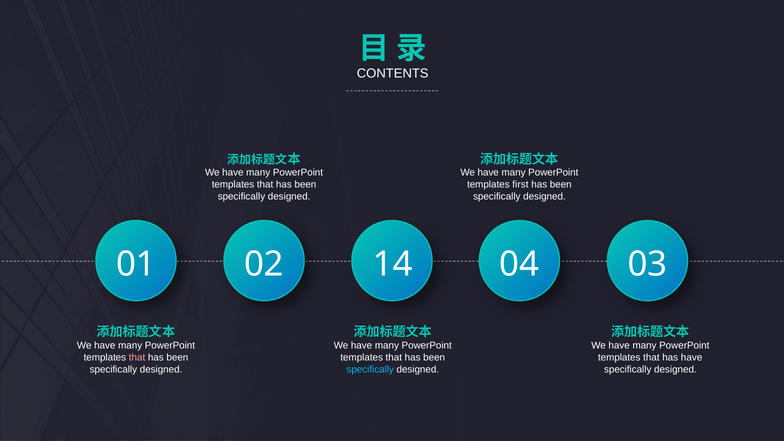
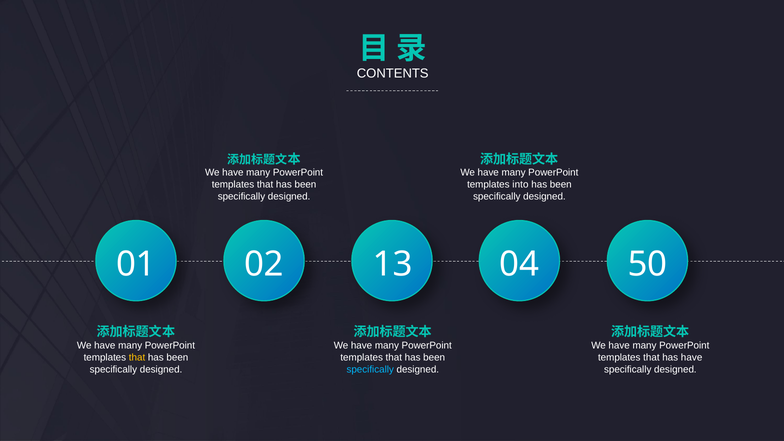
first: first -> into
14: 14 -> 13
03: 03 -> 50
that at (137, 357) colour: pink -> yellow
